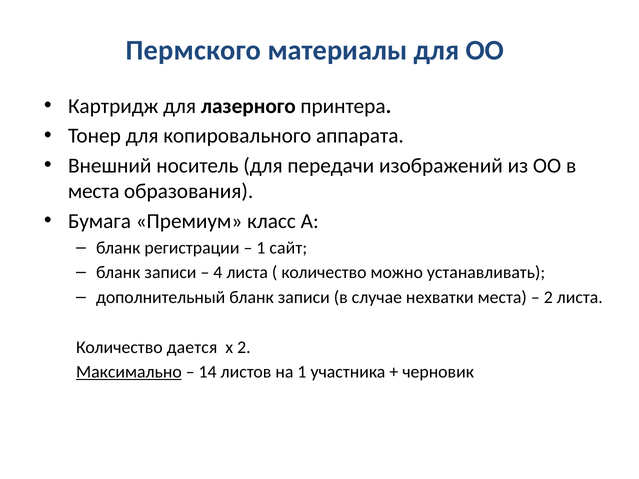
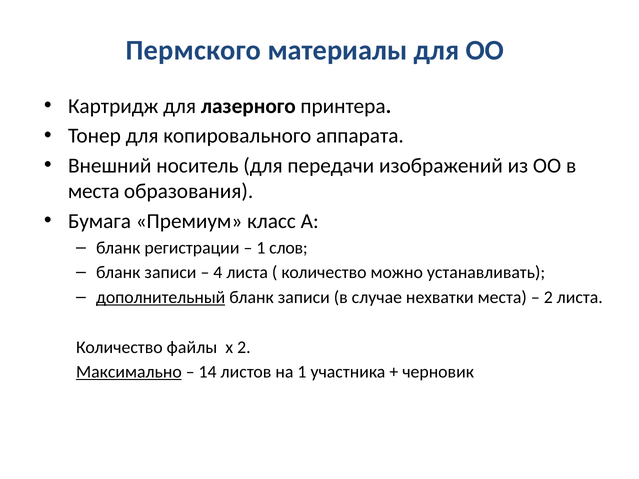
сайт: сайт -> слов
дополнительный underline: none -> present
дается: дается -> файлы
